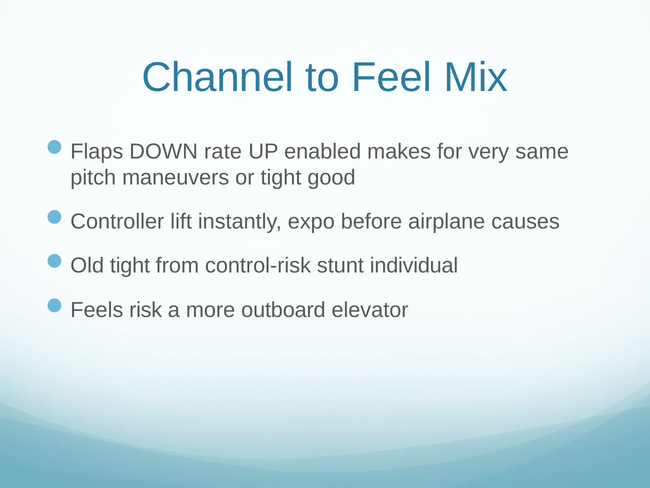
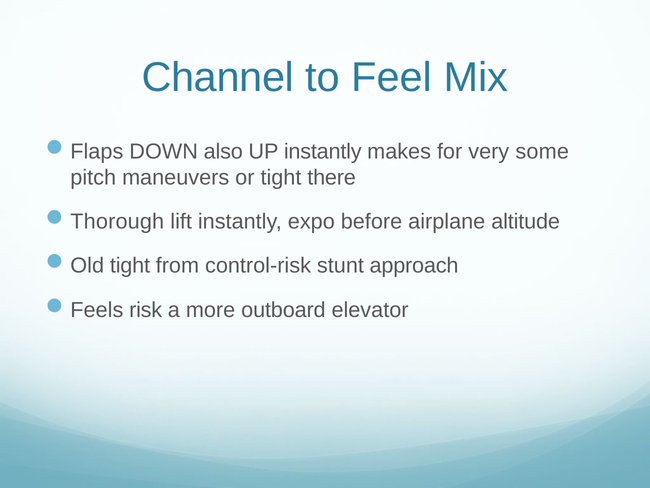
rate: rate -> also
UP enabled: enabled -> instantly
same: same -> some
good: good -> there
Controller: Controller -> Thorough
causes: causes -> altitude
individual: individual -> approach
